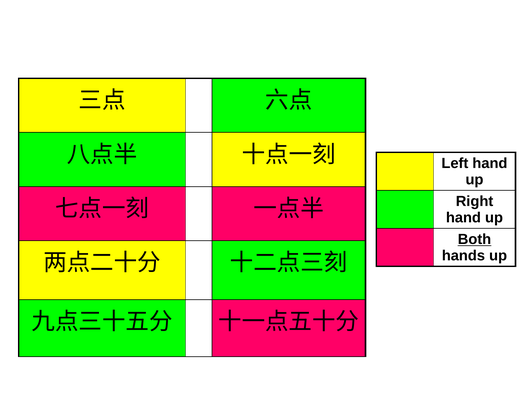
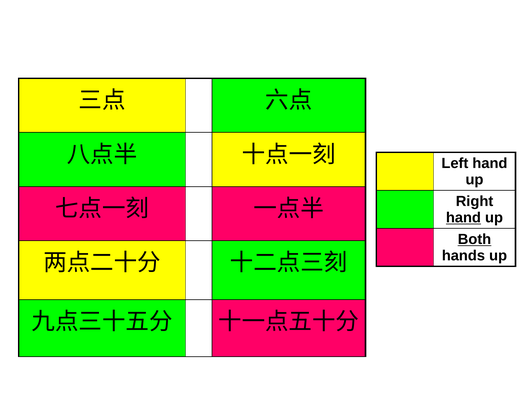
hand at (463, 218) underline: none -> present
